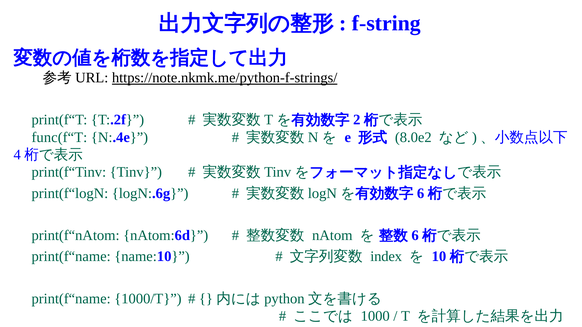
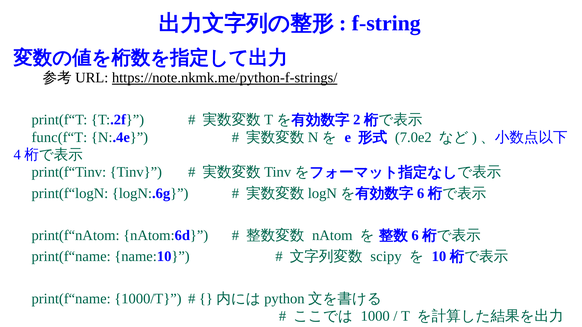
8.0e2: 8.0e2 -> 7.0e2
index: index -> scipy
